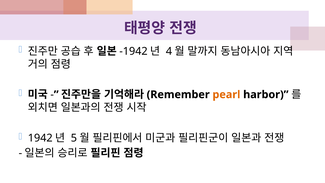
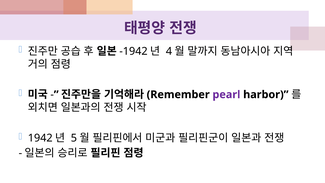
pearl colour: orange -> purple
